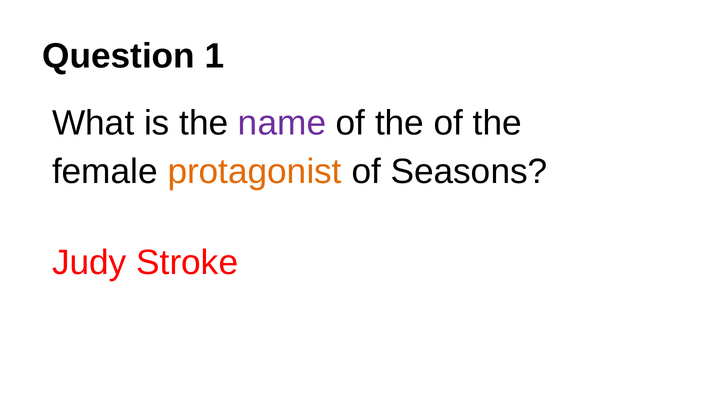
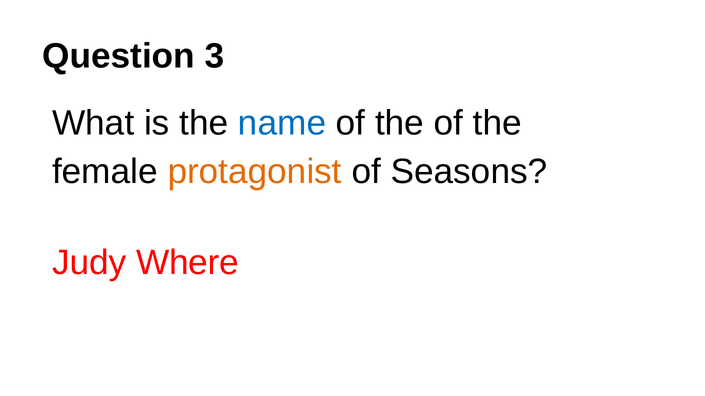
1: 1 -> 3
name colour: purple -> blue
Stroke: Stroke -> Where
